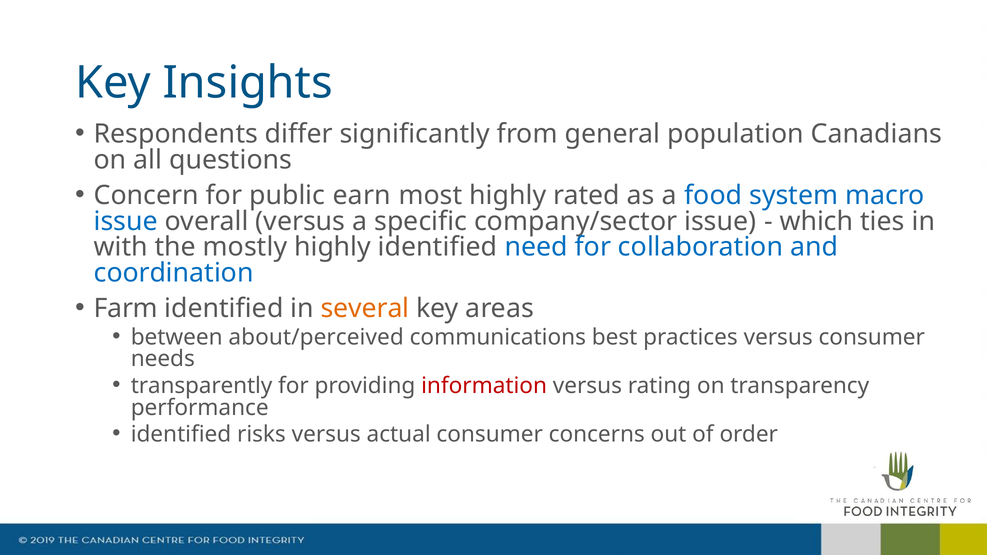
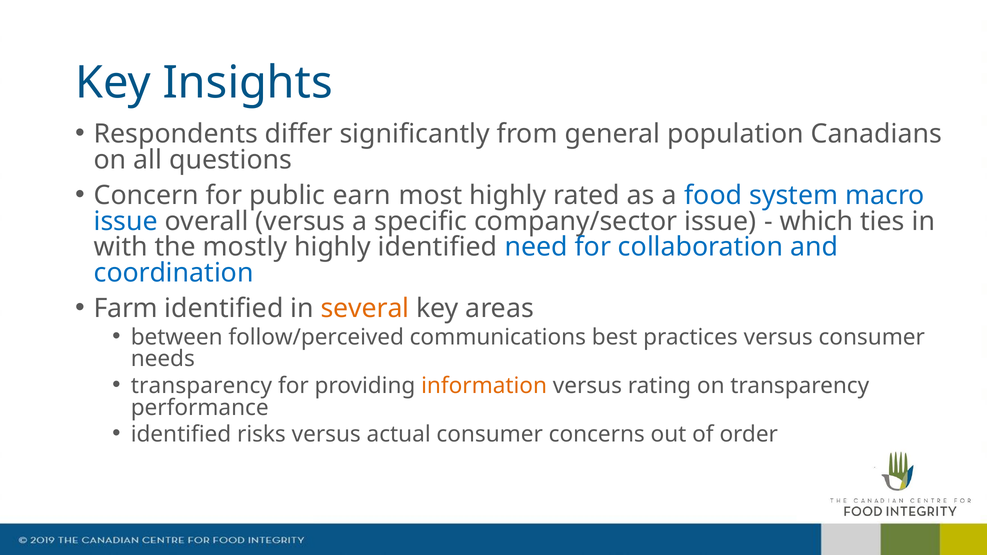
about/perceived: about/perceived -> follow/perceived
transparently at (202, 386): transparently -> transparency
information colour: red -> orange
